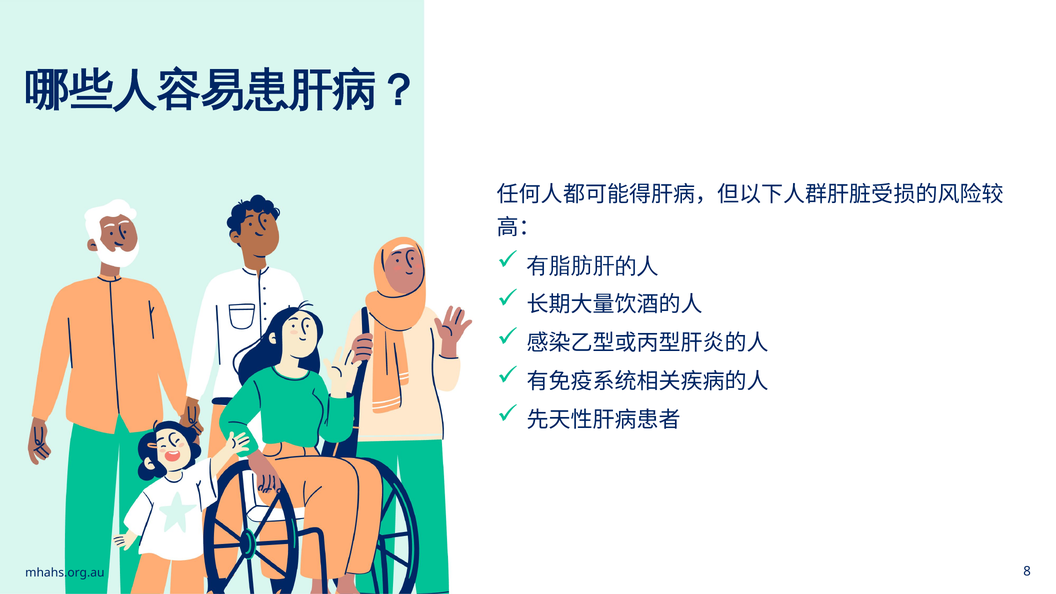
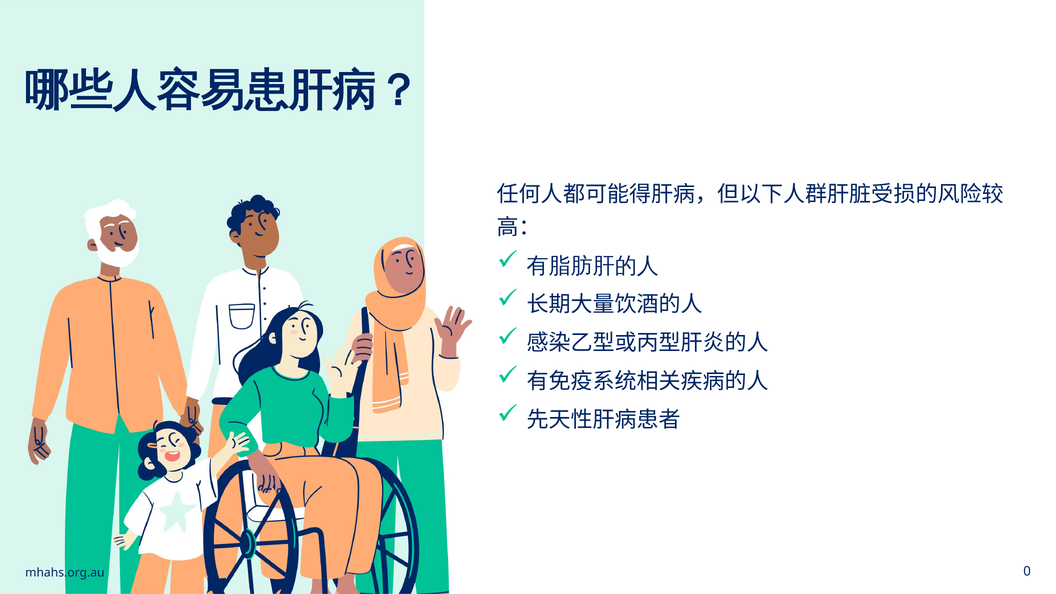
8: 8 -> 0
